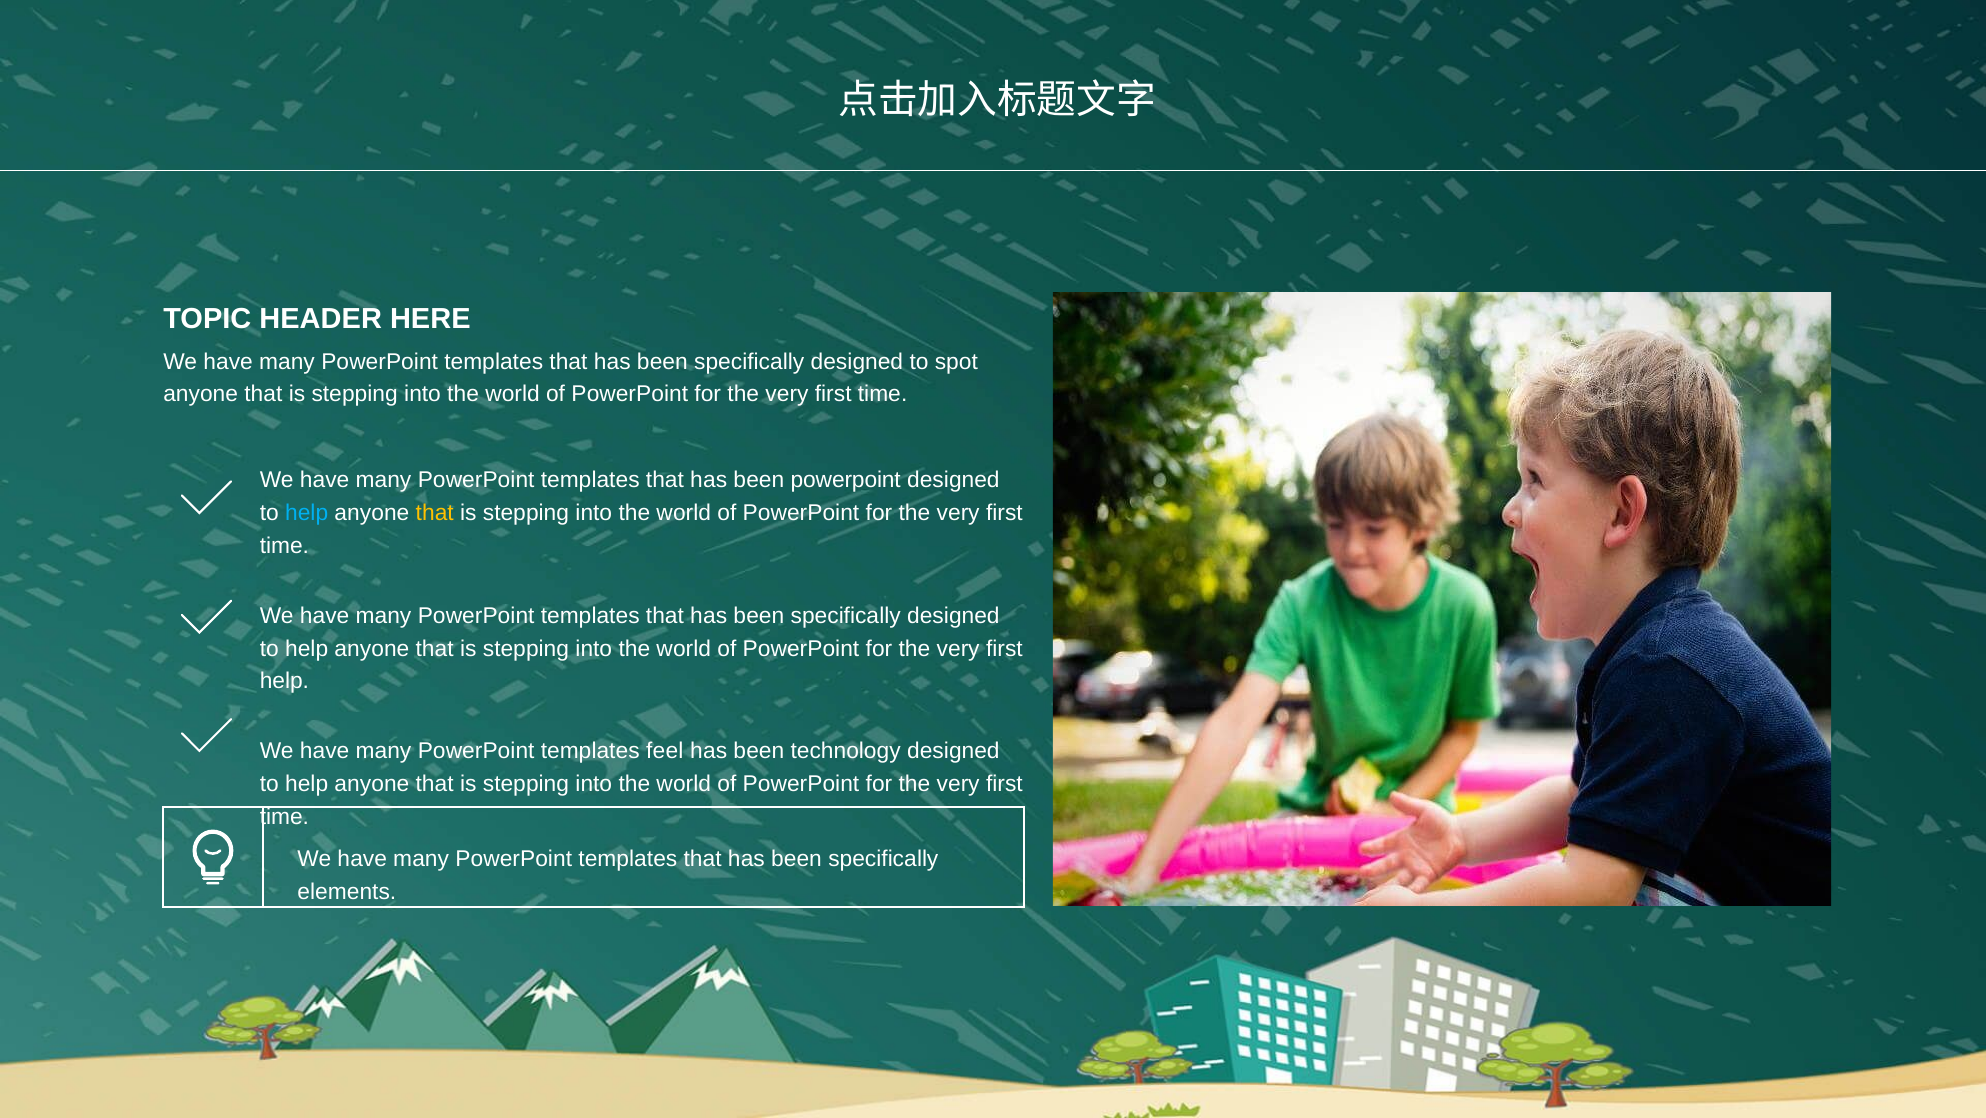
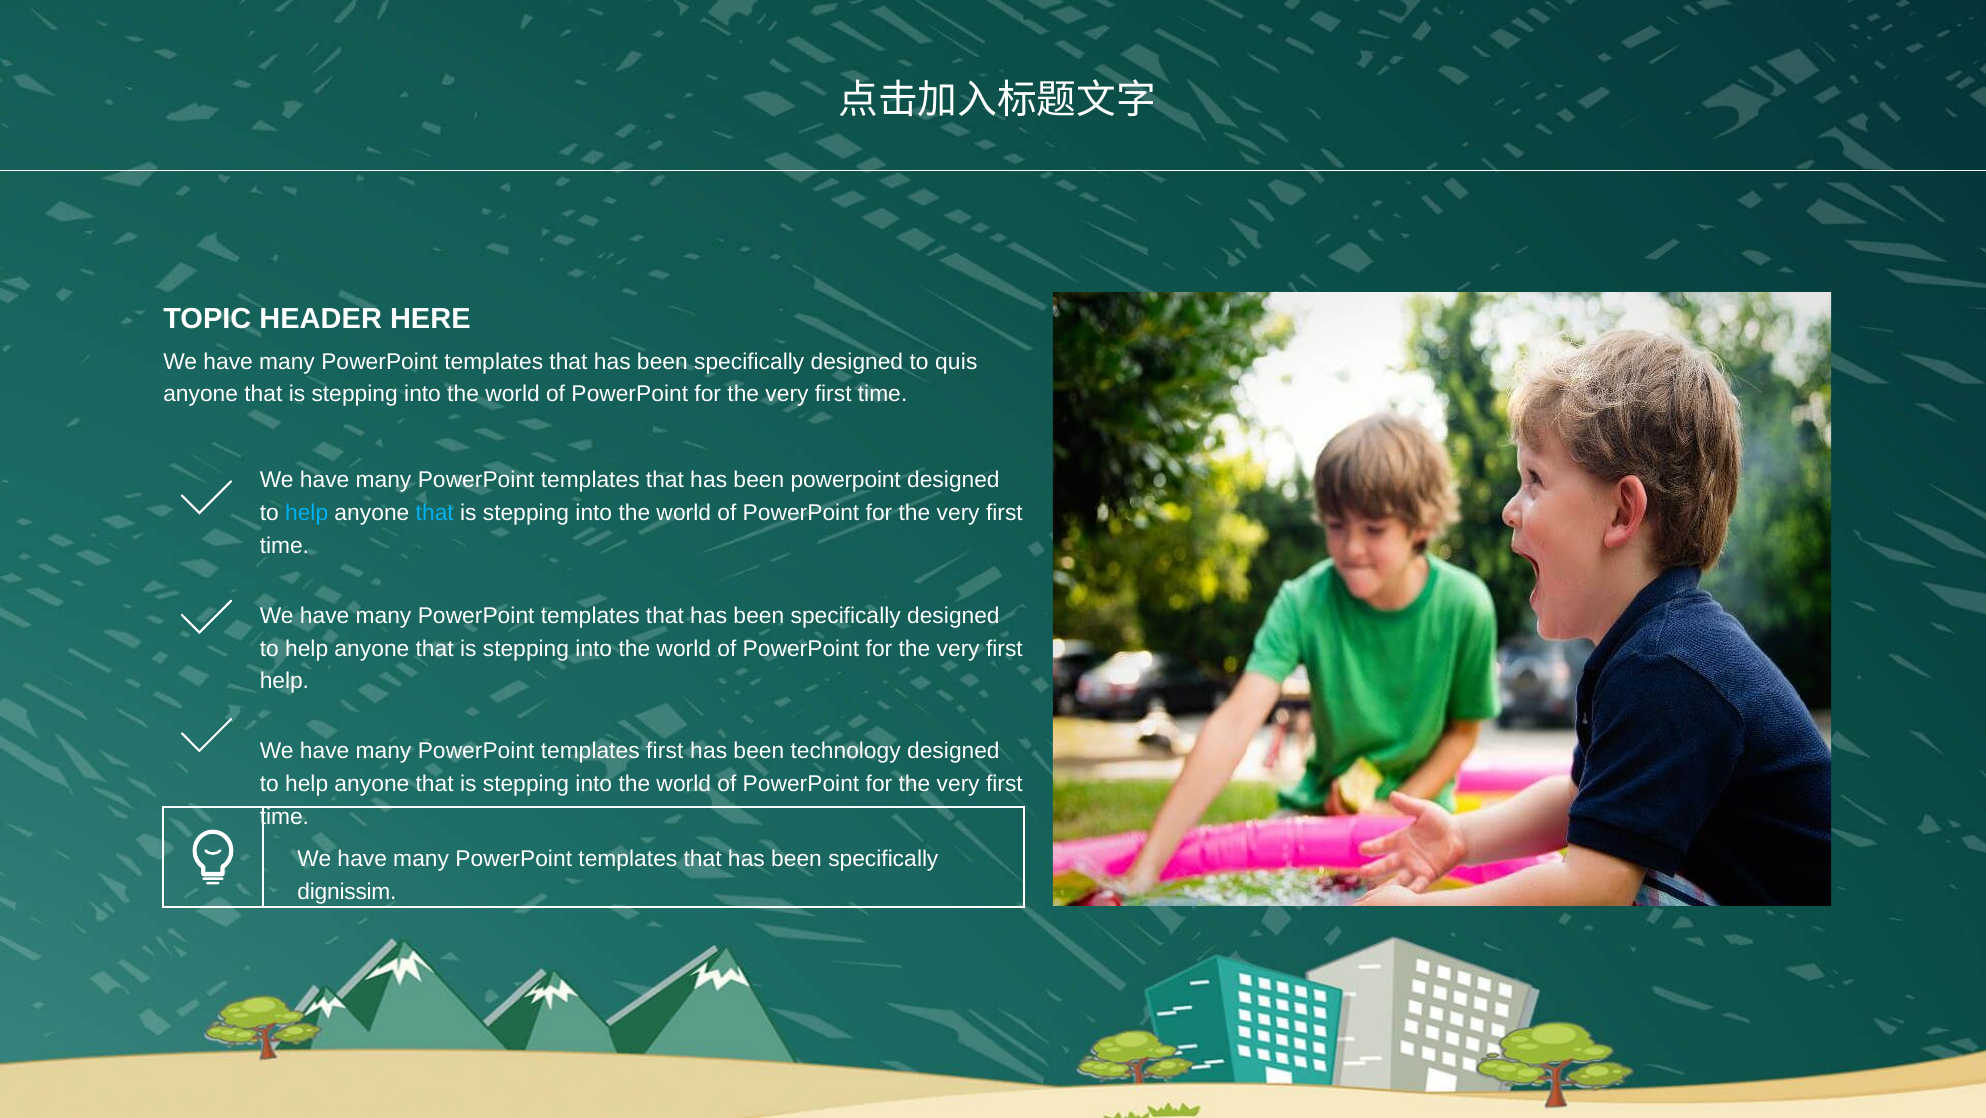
spot: spot -> quis
that at (435, 513) colour: yellow -> light blue
templates feel: feel -> first
elements: elements -> dignissim
